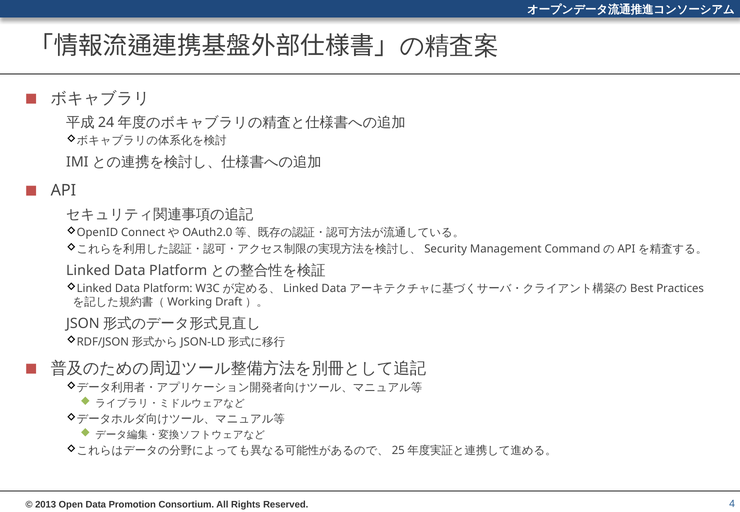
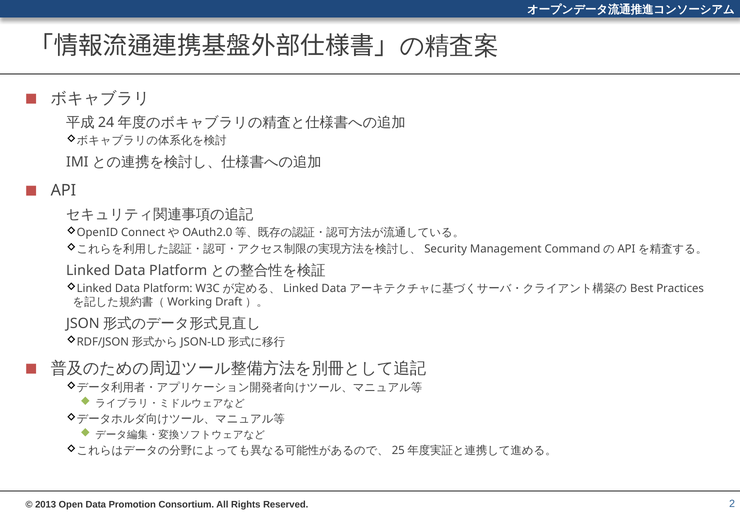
4: 4 -> 2
